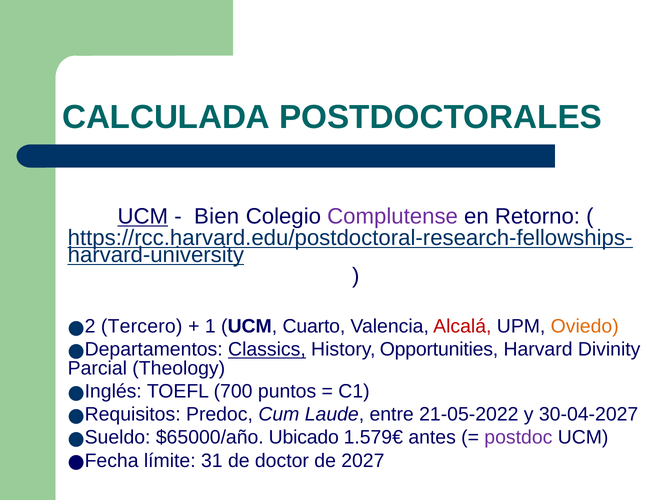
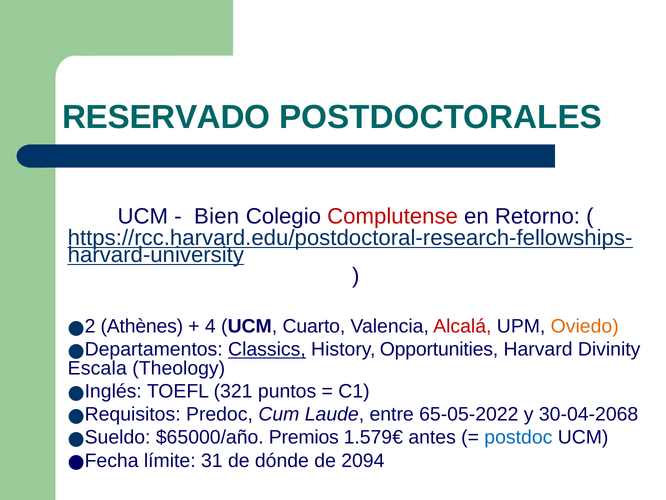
CALCULADA: CALCULADA -> RESERVADO
UCM at (143, 216) underline: present -> none
Complutense colour: purple -> red
Tercero: Tercero -> Athènes
1: 1 -> 4
Parcial: Parcial -> Escala
700: 700 -> 321
21-05-2022: 21-05-2022 -> 65-05-2022
30-04-2027: 30-04-2027 -> 30-04-2068
Ubicado: Ubicado -> Premios
postdoc colour: purple -> blue
doctor: doctor -> dónde
2027: 2027 -> 2094
